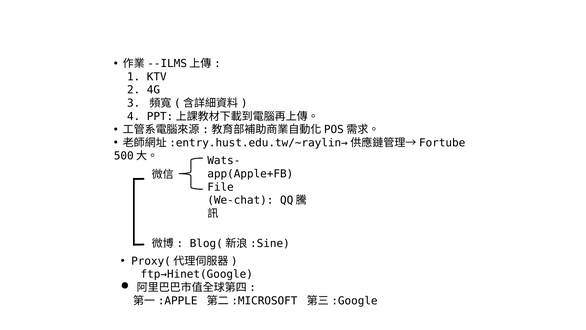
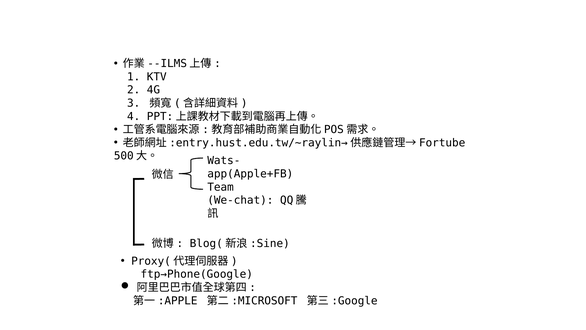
File: File -> Team
ftp→Hinet(Google: ftp→Hinet(Google -> ftp→Phone(Google
